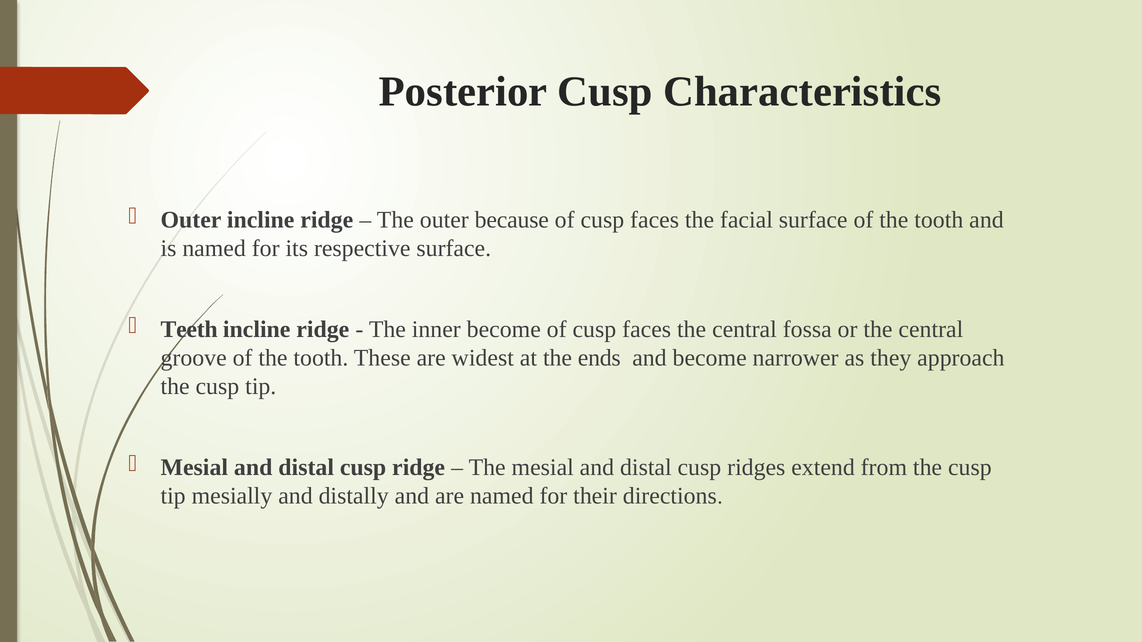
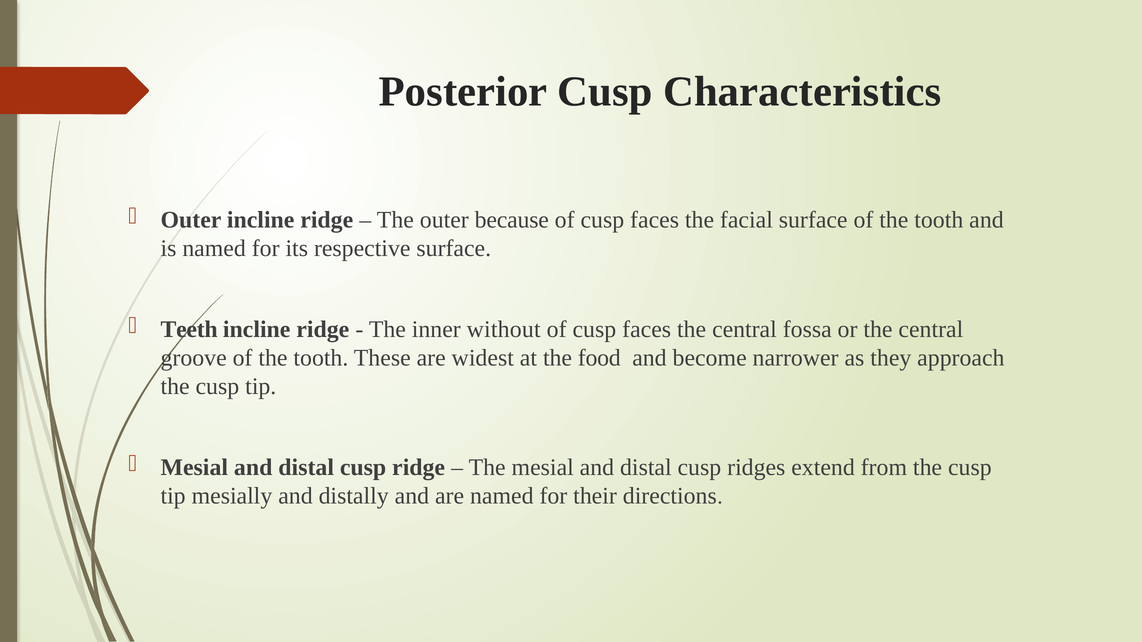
inner become: become -> without
ends: ends -> food
